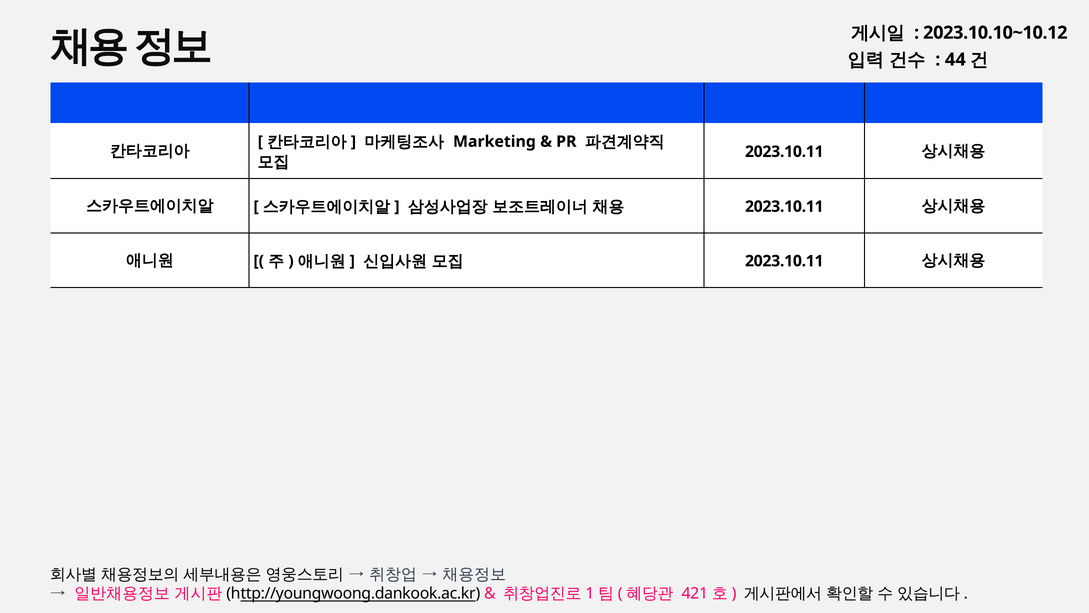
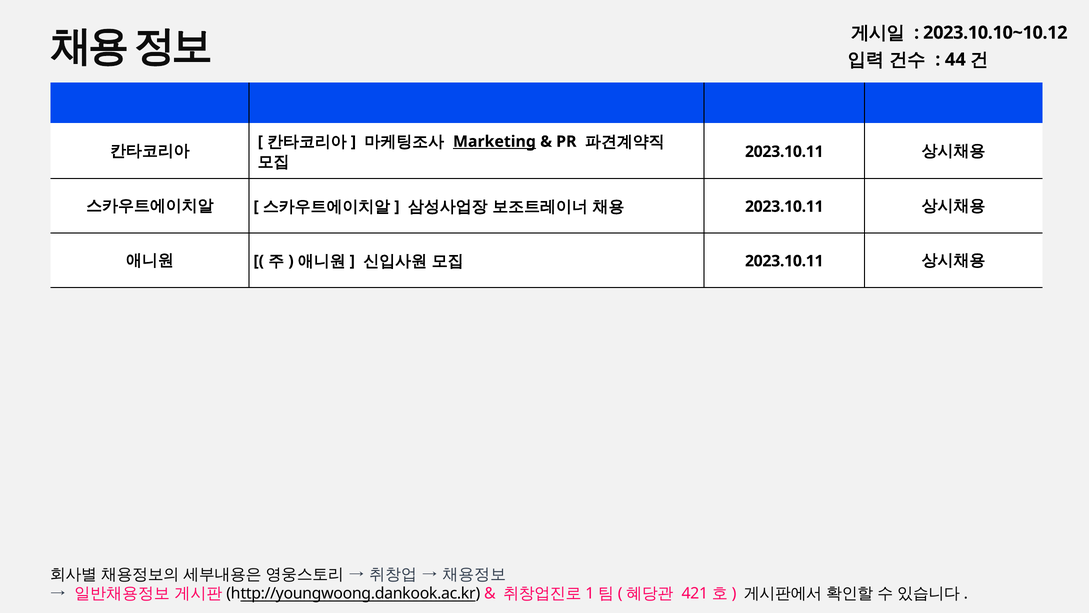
Marketing underline: none -> present
